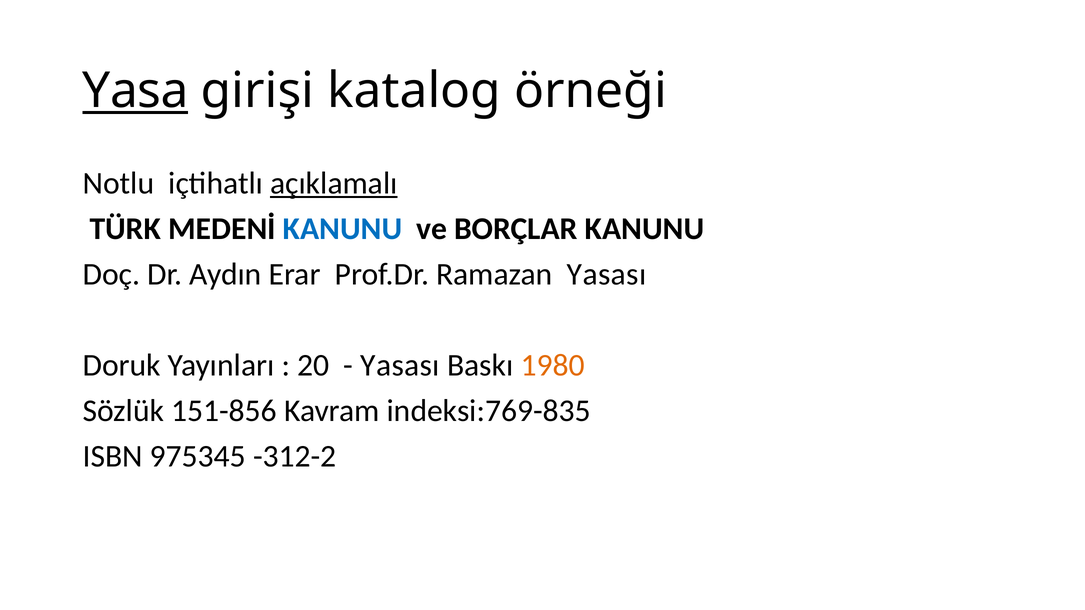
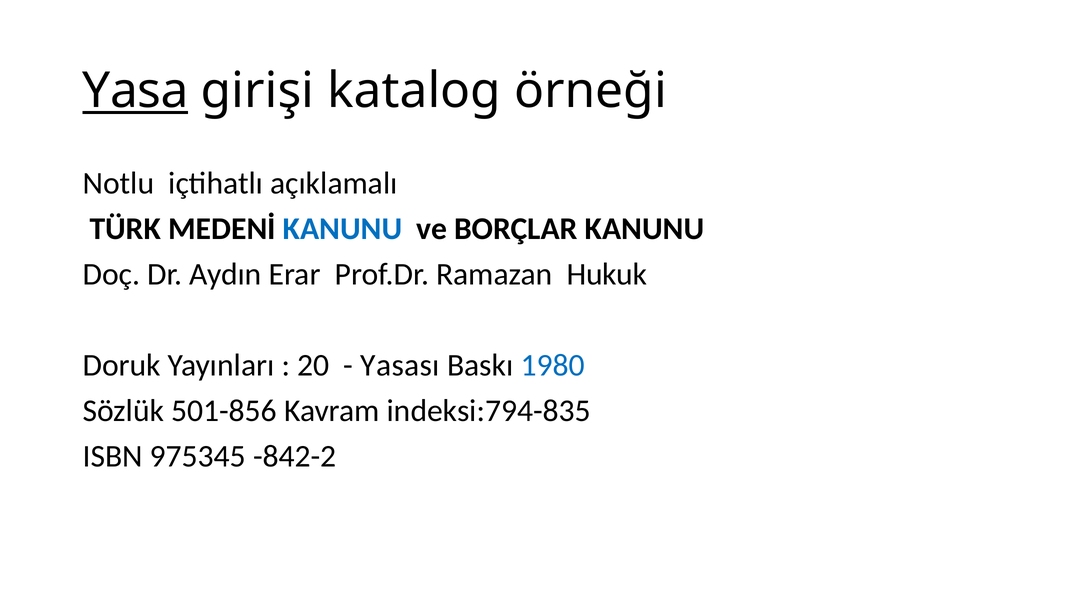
açıklamalı underline: present -> none
Ramazan Yasası: Yasası -> Hukuk
1980 colour: orange -> blue
151-856: 151-856 -> 501-856
indeksi:769-835: indeksi:769-835 -> indeksi:794-835
-312-2: -312-2 -> -842-2
